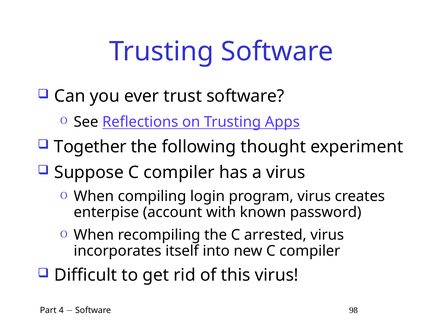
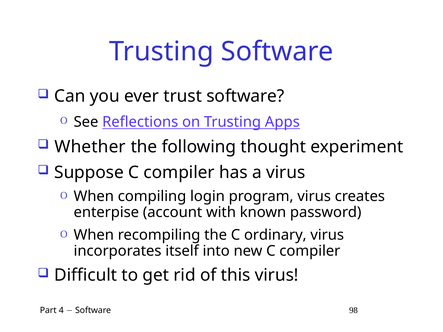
Together: Together -> Whether
arrested: arrested -> ordinary
